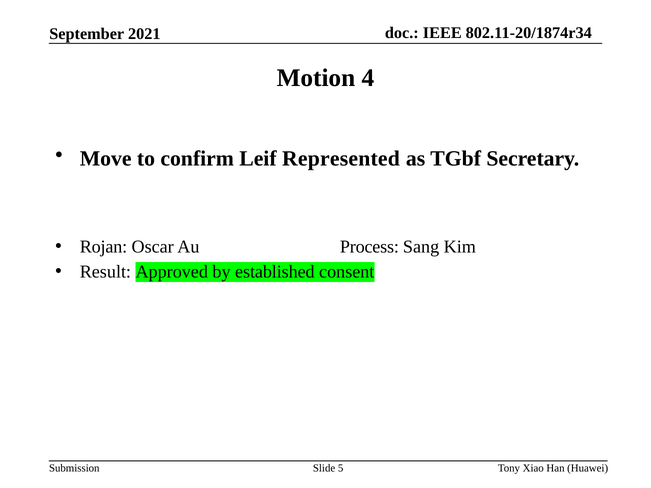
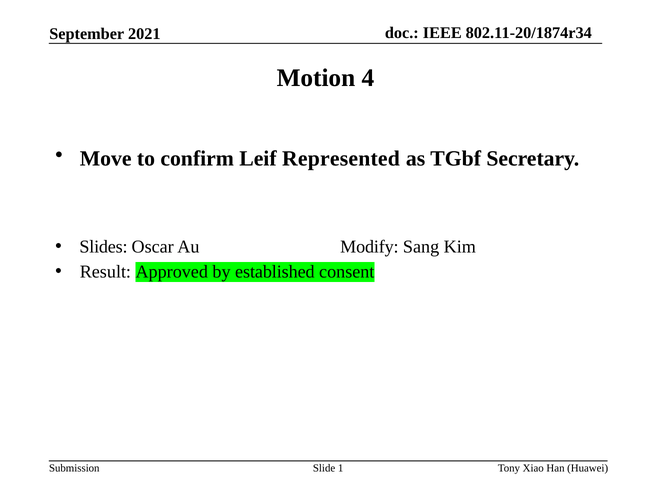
Rojan: Rojan -> Slides
Process: Process -> Modify
5: 5 -> 1
